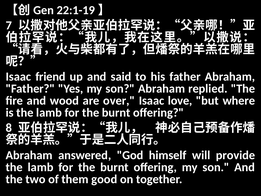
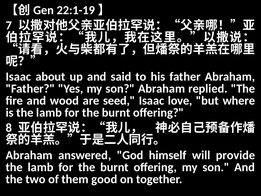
friend: friend -> about
over: over -> seed
